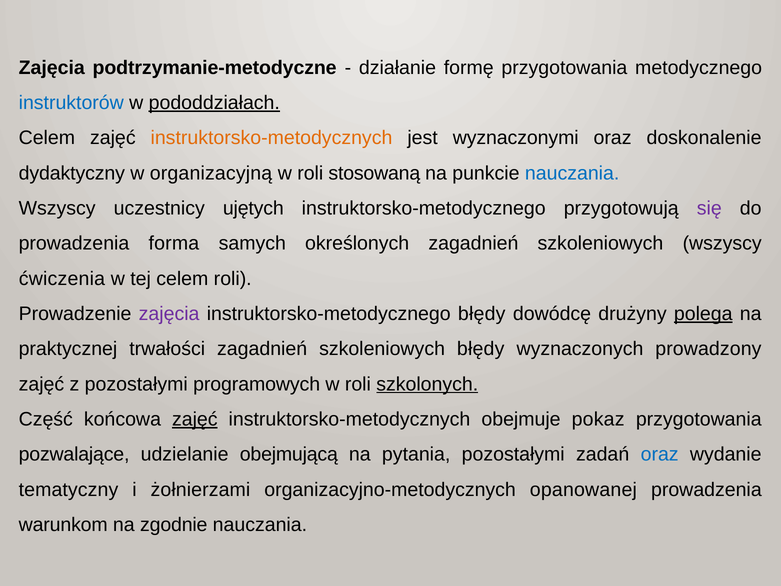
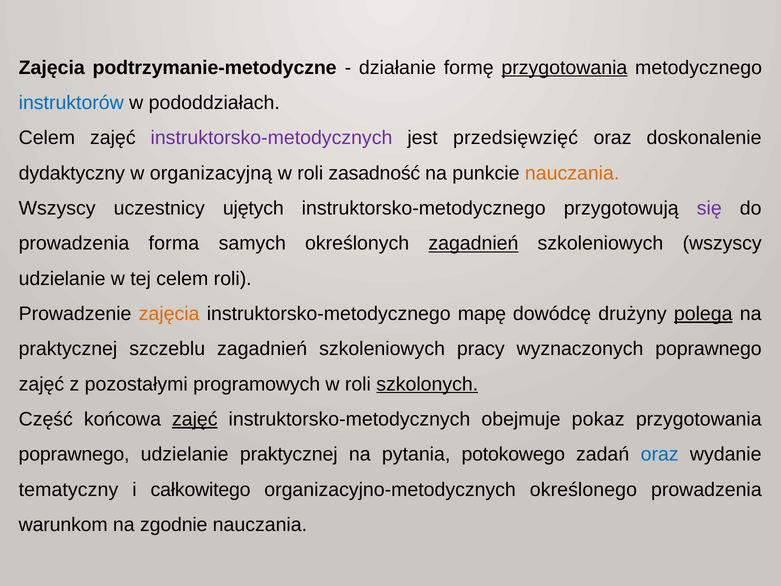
przygotowania at (564, 68) underline: none -> present
pododdziałach underline: present -> none
instruktorsko-metodycznych at (271, 138) colour: orange -> purple
wyznaczonymi: wyznaczonymi -> przedsięwzięć
stosowaną: stosowaną -> zasadność
nauczania at (572, 173) colour: blue -> orange
zagadnień at (473, 243) underline: none -> present
ćwiczenia at (62, 279): ćwiczenia -> udzielanie
zajęcia at (169, 314) colour: purple -> orange
instruktorsko-metodycznego błędy: błędy -> mapę
trwałości: trwałości -> szczeblu
szkoleniowych błędy: błędy -> pracy
wyznaczonych prowadzony: prowadzony -> poprawnego
pozwalające at (74, 454): pozwalające -> poprawnego
udzielanie obejmującą: obejmującą -> praktycznej
pytania pozostałymi: pozostałymi -> potokowego
żołnierzami: żołnierzami -> całkowitego
opanowanej: opanowanej -> określonego
